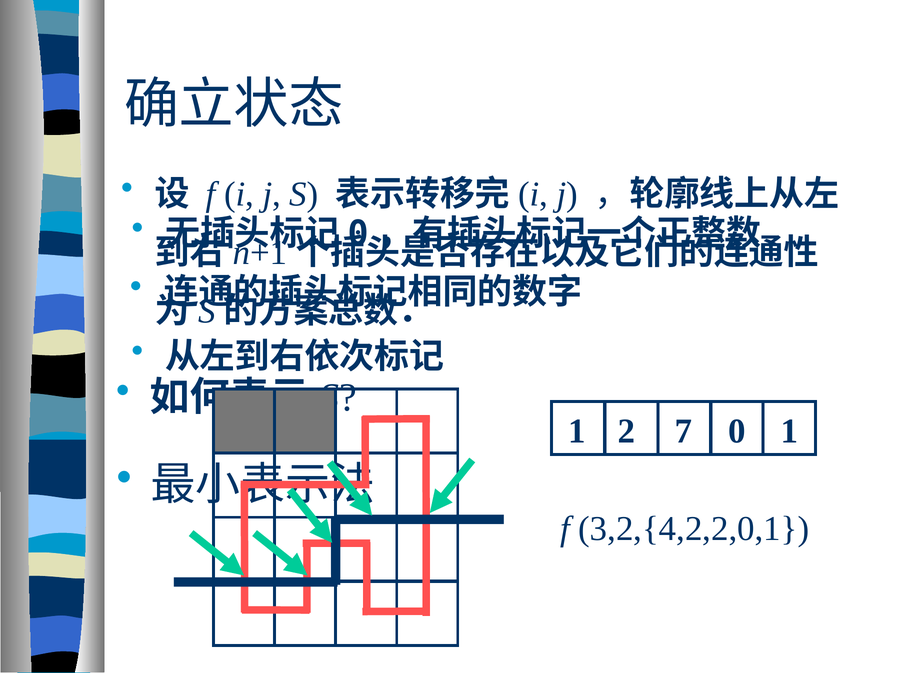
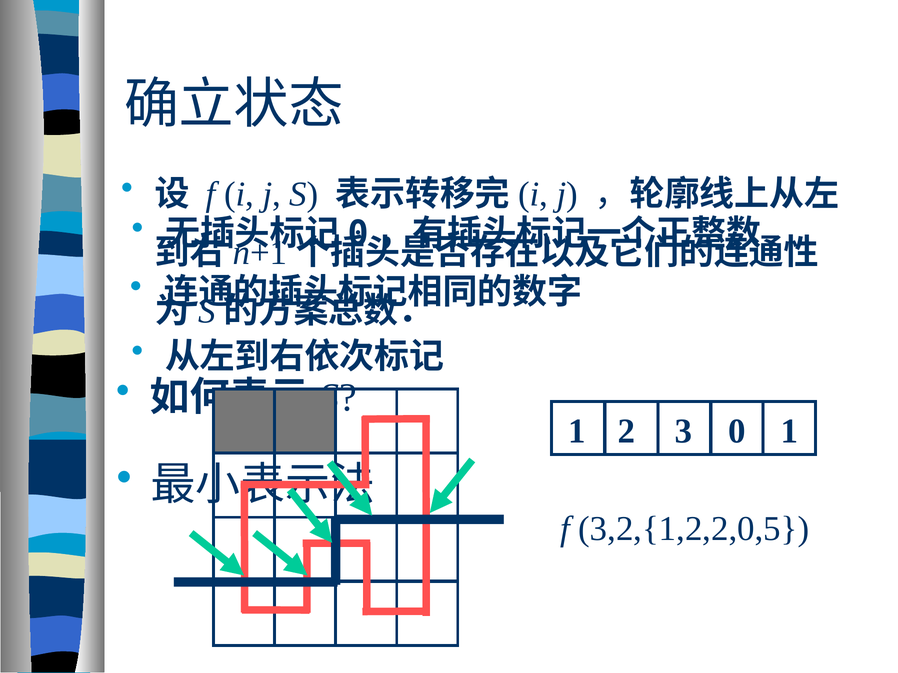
7: 7 -> 3
3,2,{4,2,2,0,1: 3,2,{4,2,2,0,1 -> 3,2,{1,2,2,0,5
